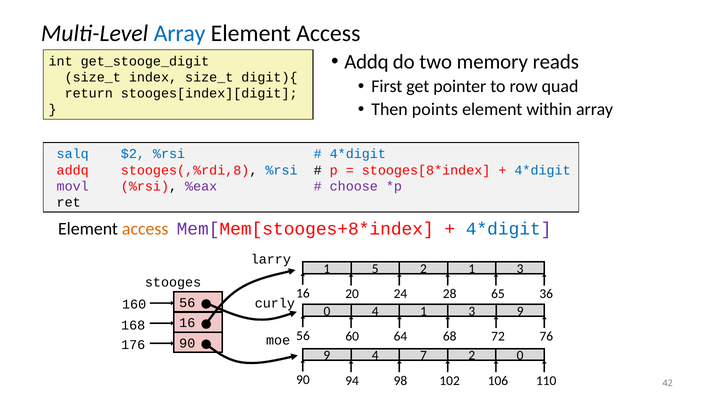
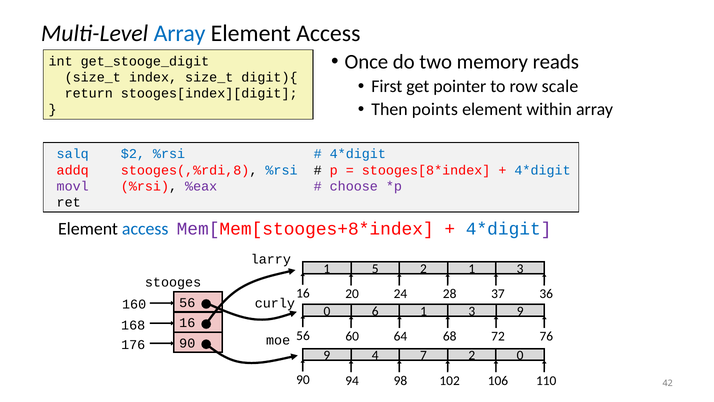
Addq at (366, 62): Addq -> Once
quad: quad -> scale
access at (145, 229) colour: orange -> blue
65: 65 -> 37
0 4: 4 -> 6
